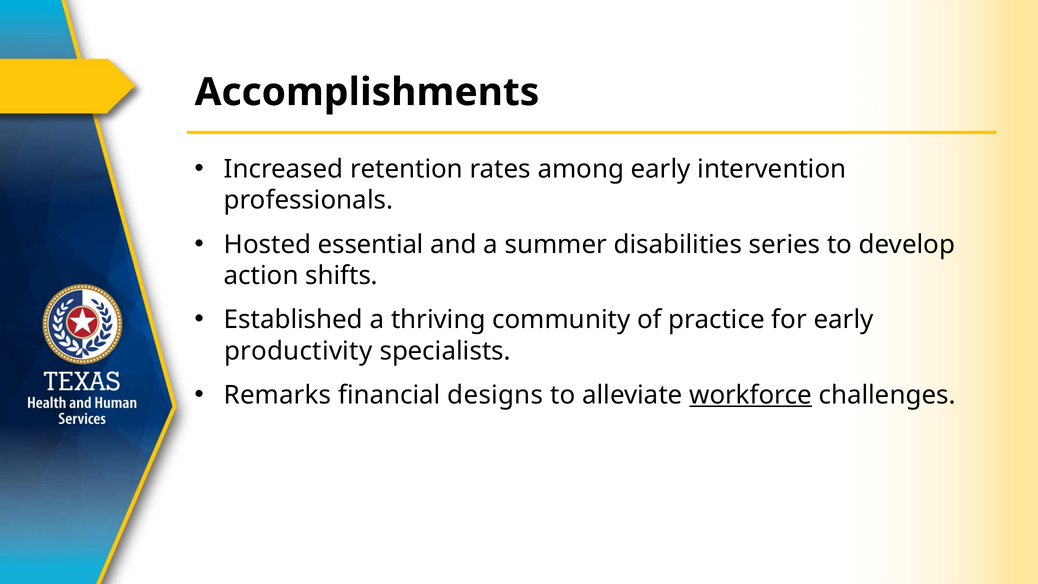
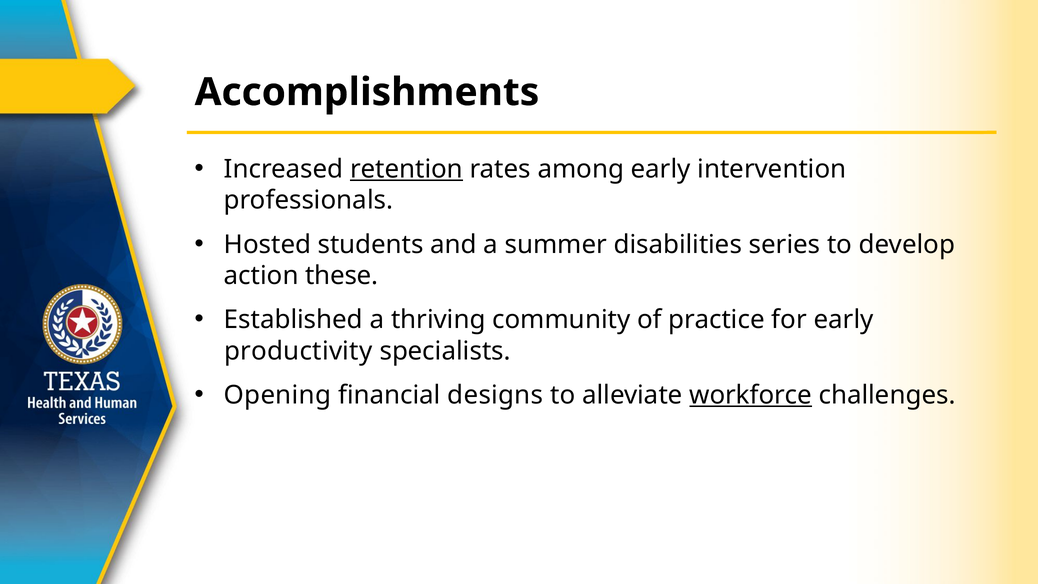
retention underline: none -> present
essential: essential -> students
shifts: shifts -> these
Remarks: Remarks -> Opening
